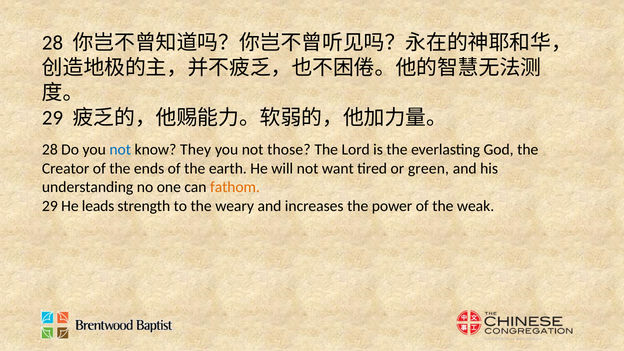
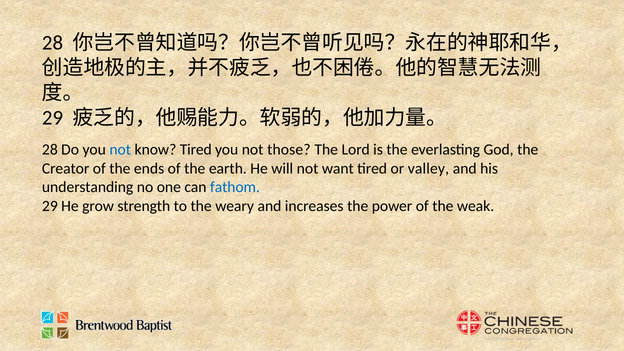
know They: They -> Tired
green: green -> valley
fathom colour: orange -> blue
leads: leads -> grow
